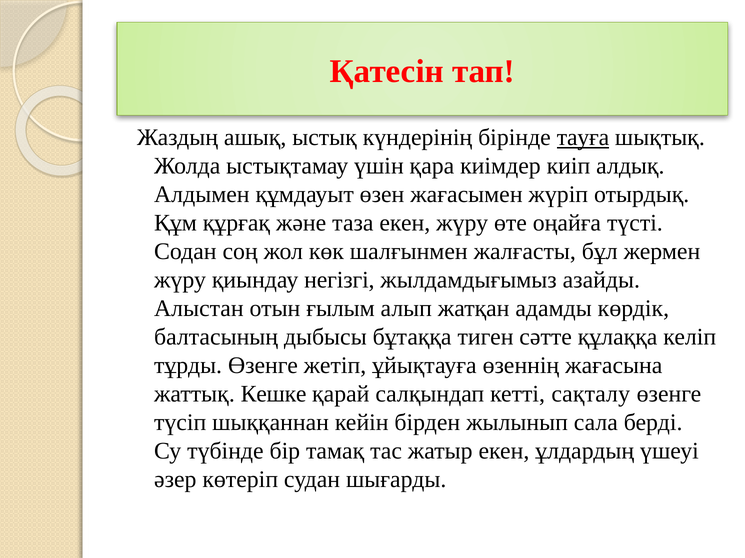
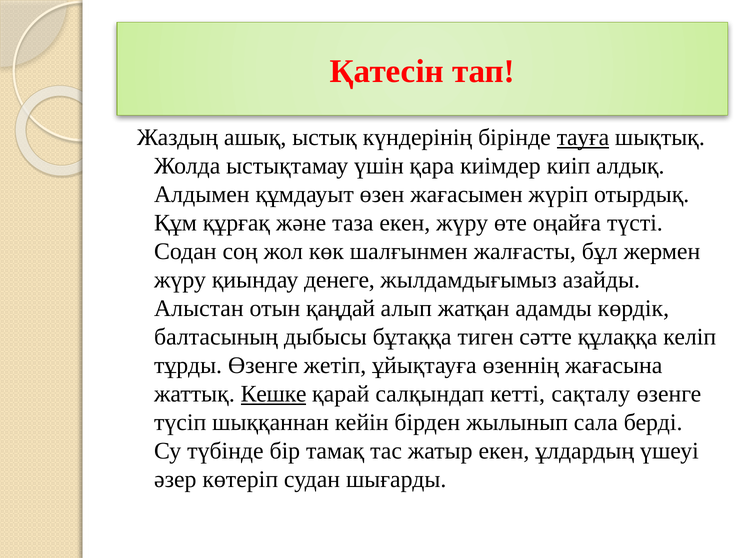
негізгі: негізгі -> денеге
ғылым: ғылым -> қаңдай
Кешке underline: none -> present
